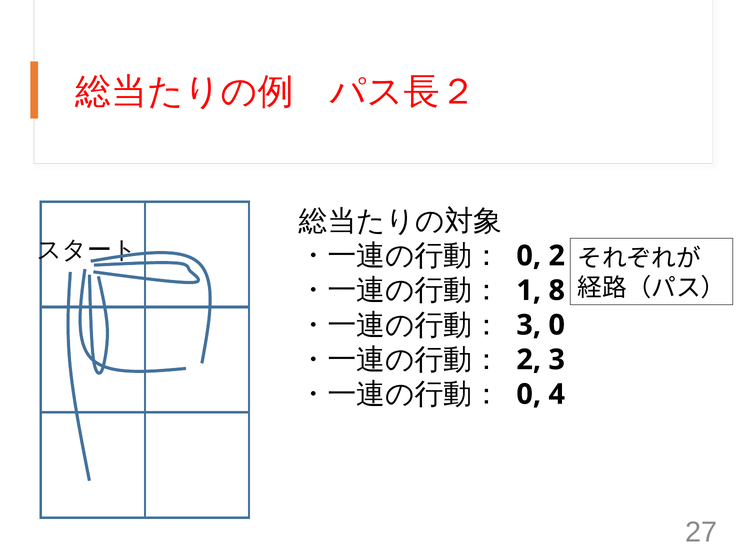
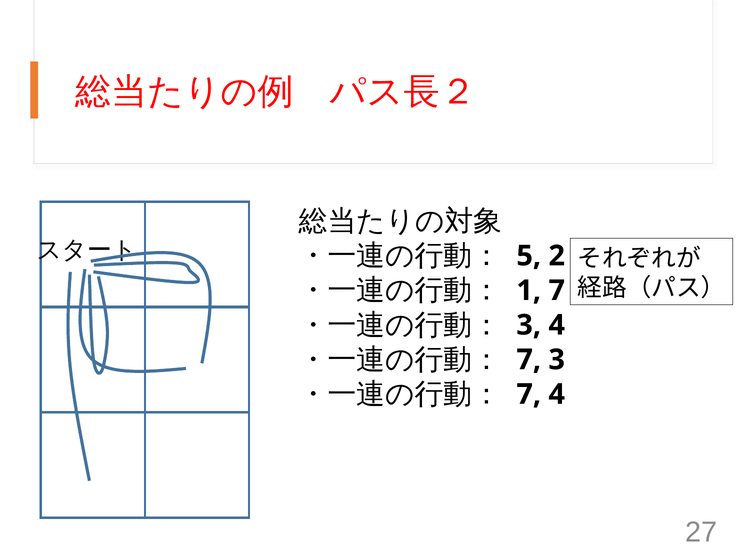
0 at (529, 256): 0 -> 5
1 8: 8 -> 7
3 0: 0 -> 4
2 at (529, 360): 2 -> 7
0 at (529, 394): 0 -> 7
